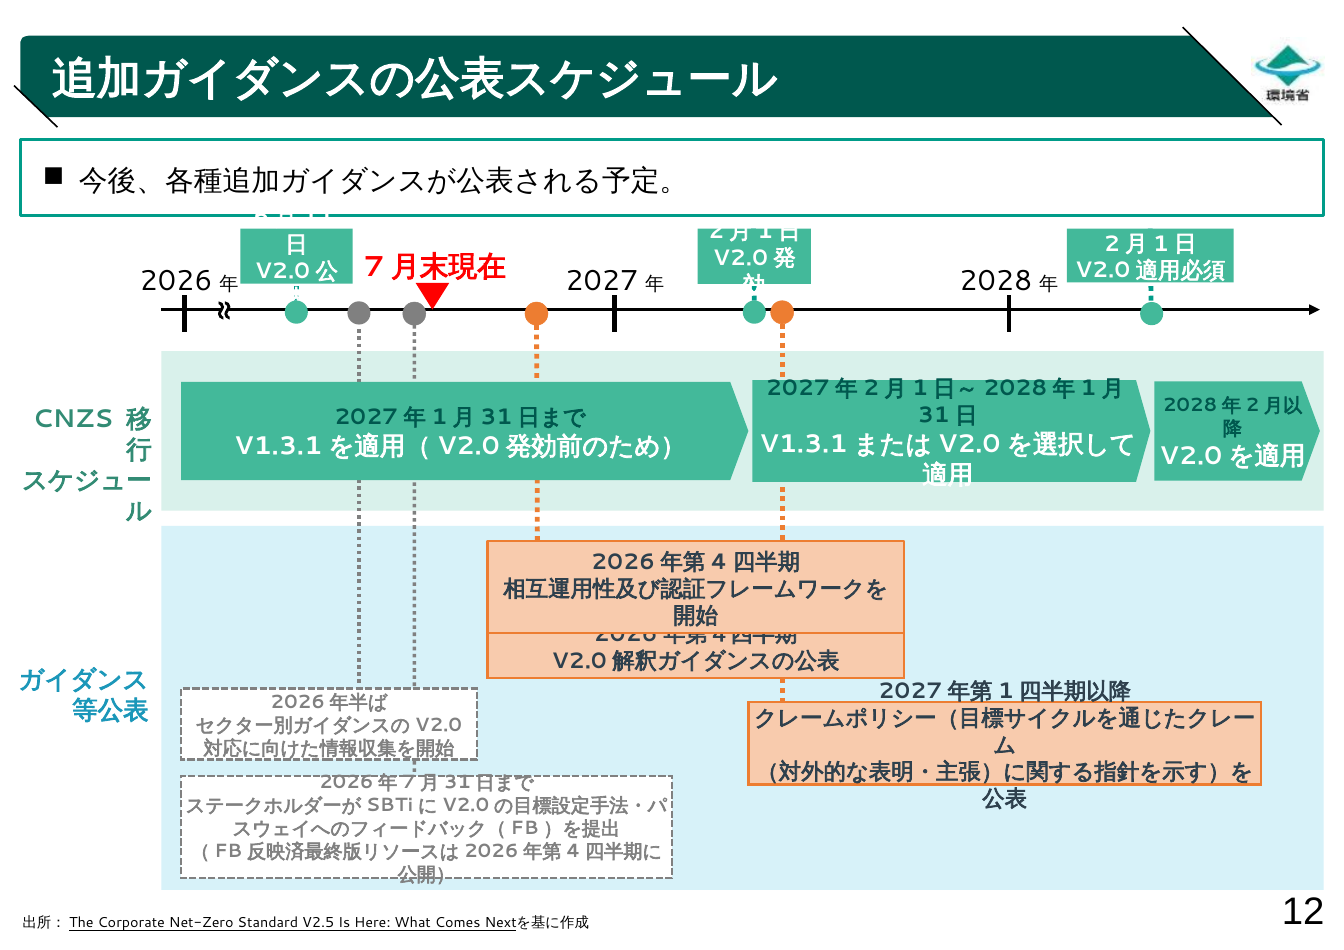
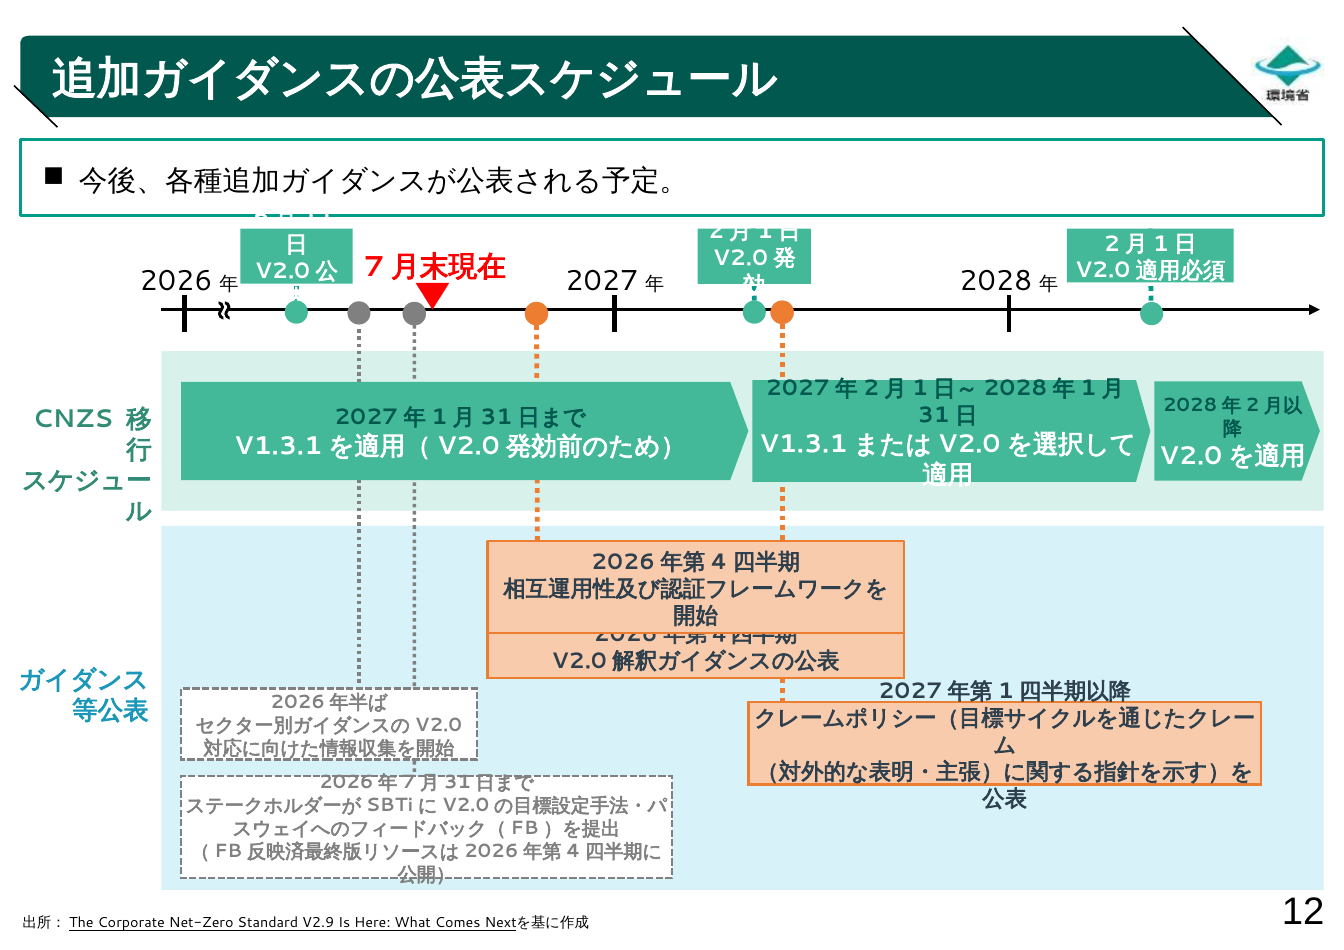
V2.5: V2.5 -> V2.9
